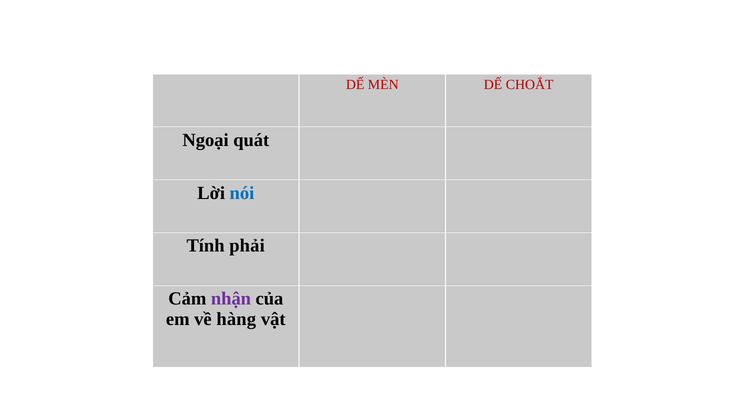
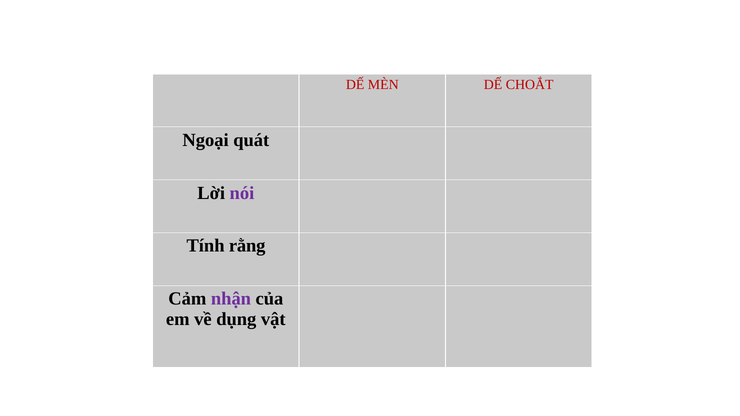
nói colour: blue -> purple
phải: phải -> rằng
hàng: hàng -> dụng
